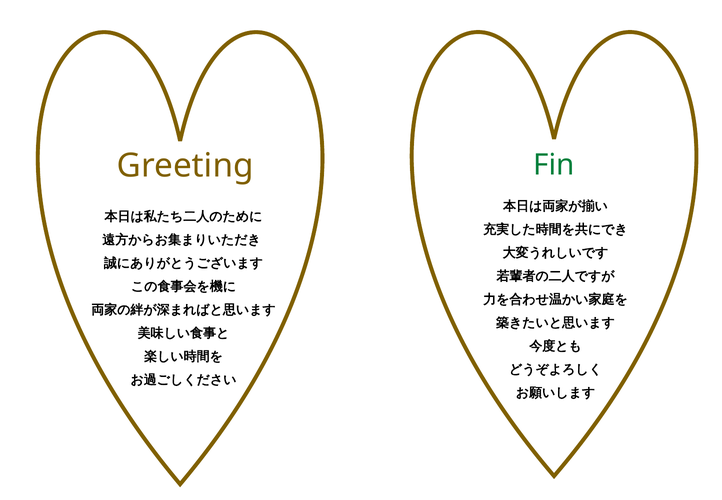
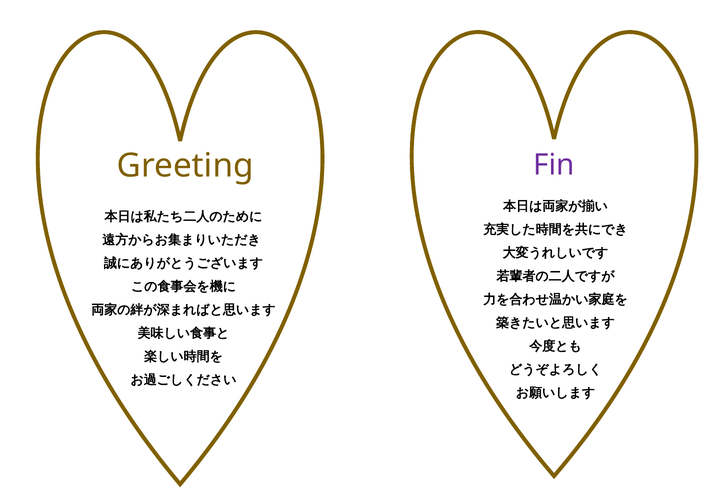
Fin colour: green -> purple
